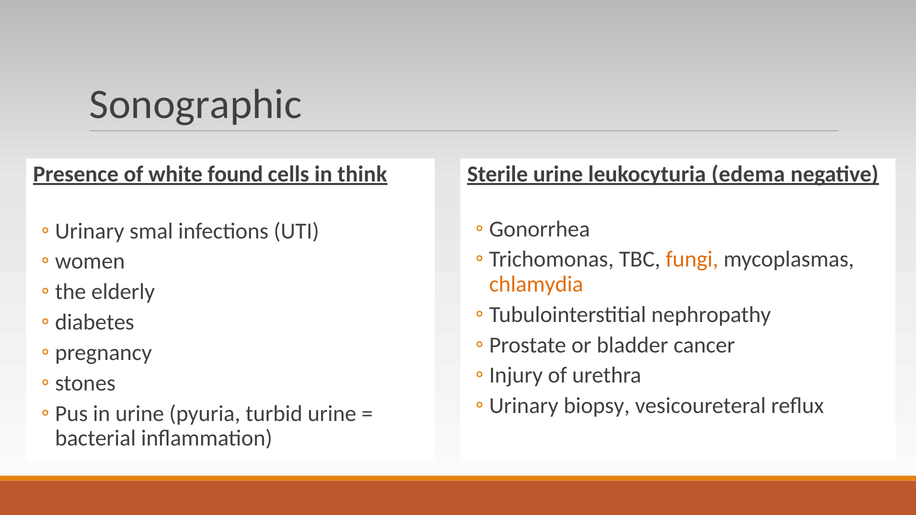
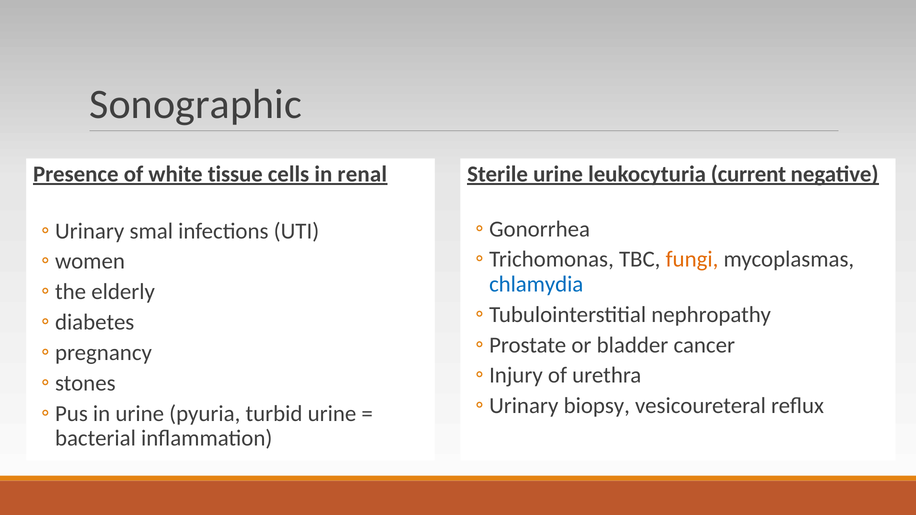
found: found -> tissue
think: think -> renal
edema: edema -> current
chlamydia colour: orange -> blue
